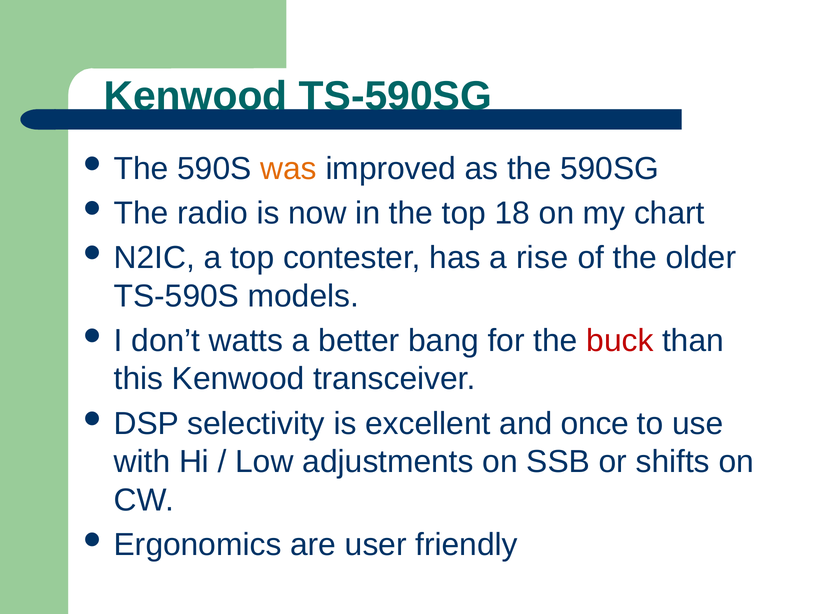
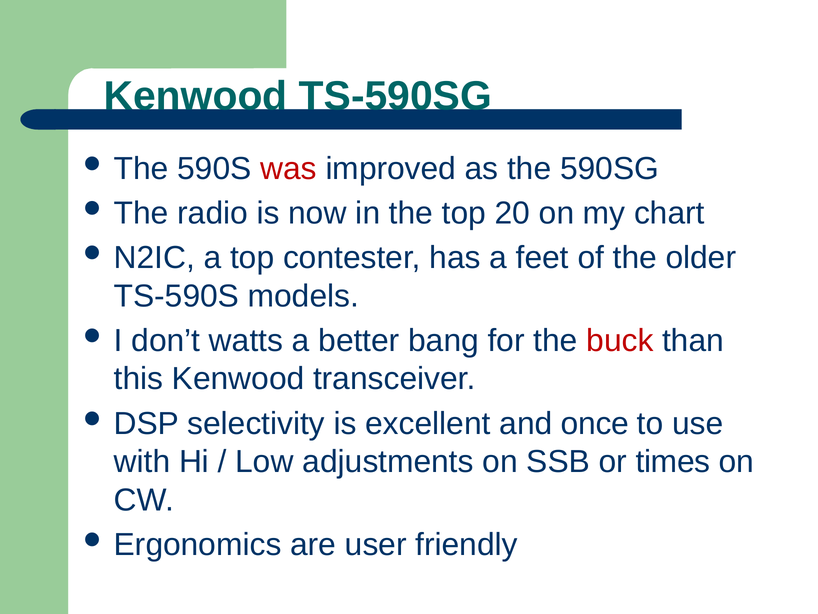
was colour: orange -> red
18: 18 -> 20
rise: rise -> feet
shifts: shifts -> times
